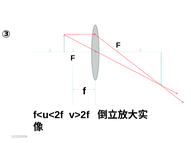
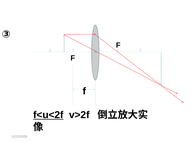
f<u<2f underline: none -> present
